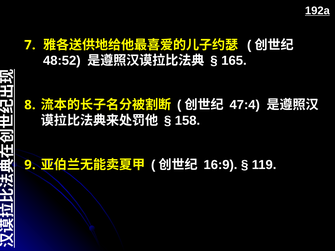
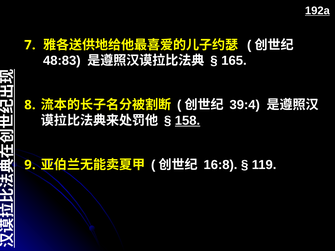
48:52: 48:52 -> 48:83
47:4: 47:4 -> 39:4
158 underline: none -> present
16:9: 16:9 -> 16:8
